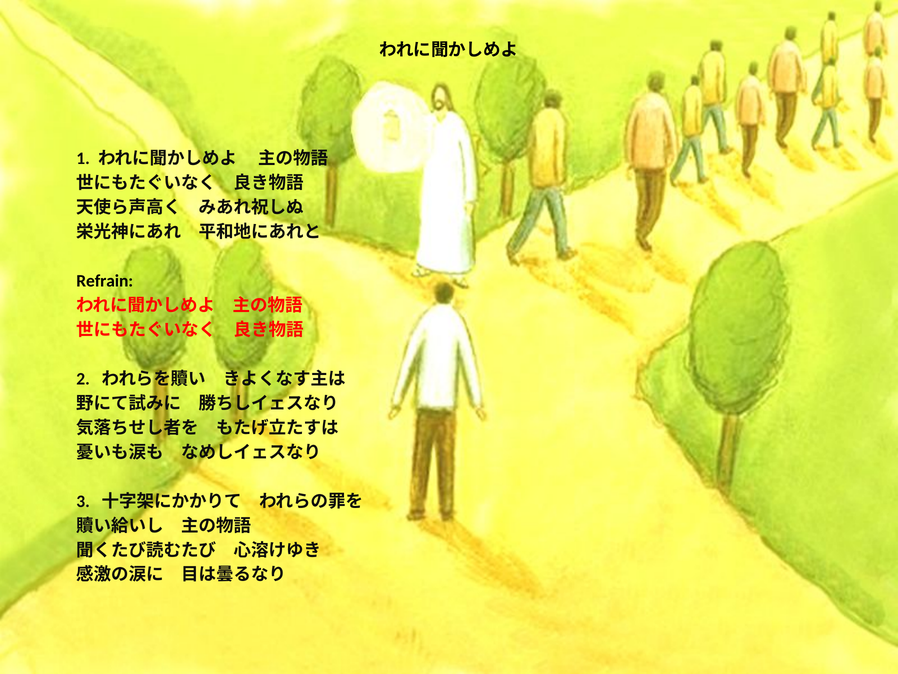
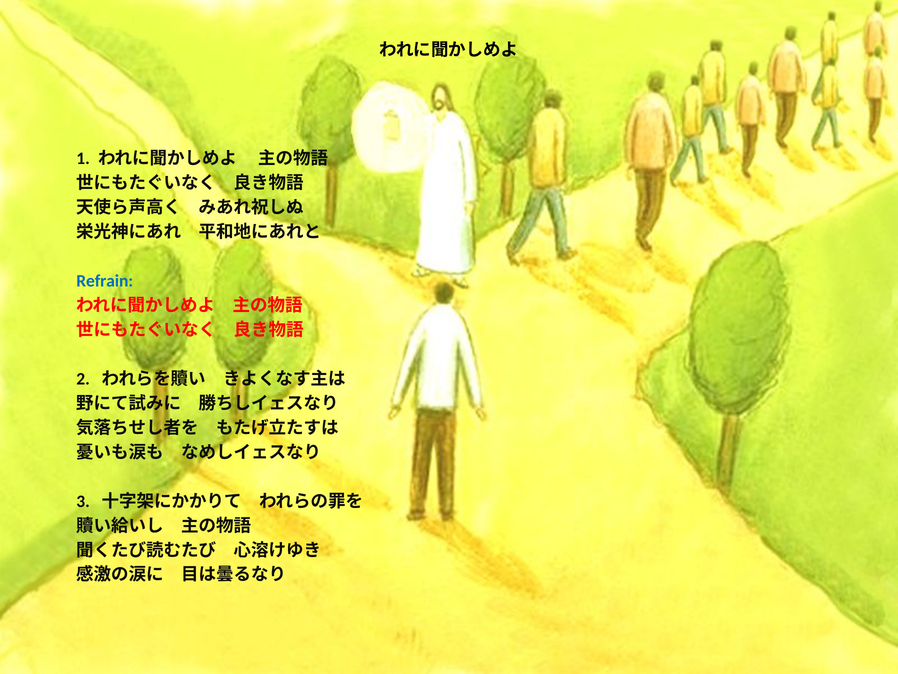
Refrain colour: black -> blue
